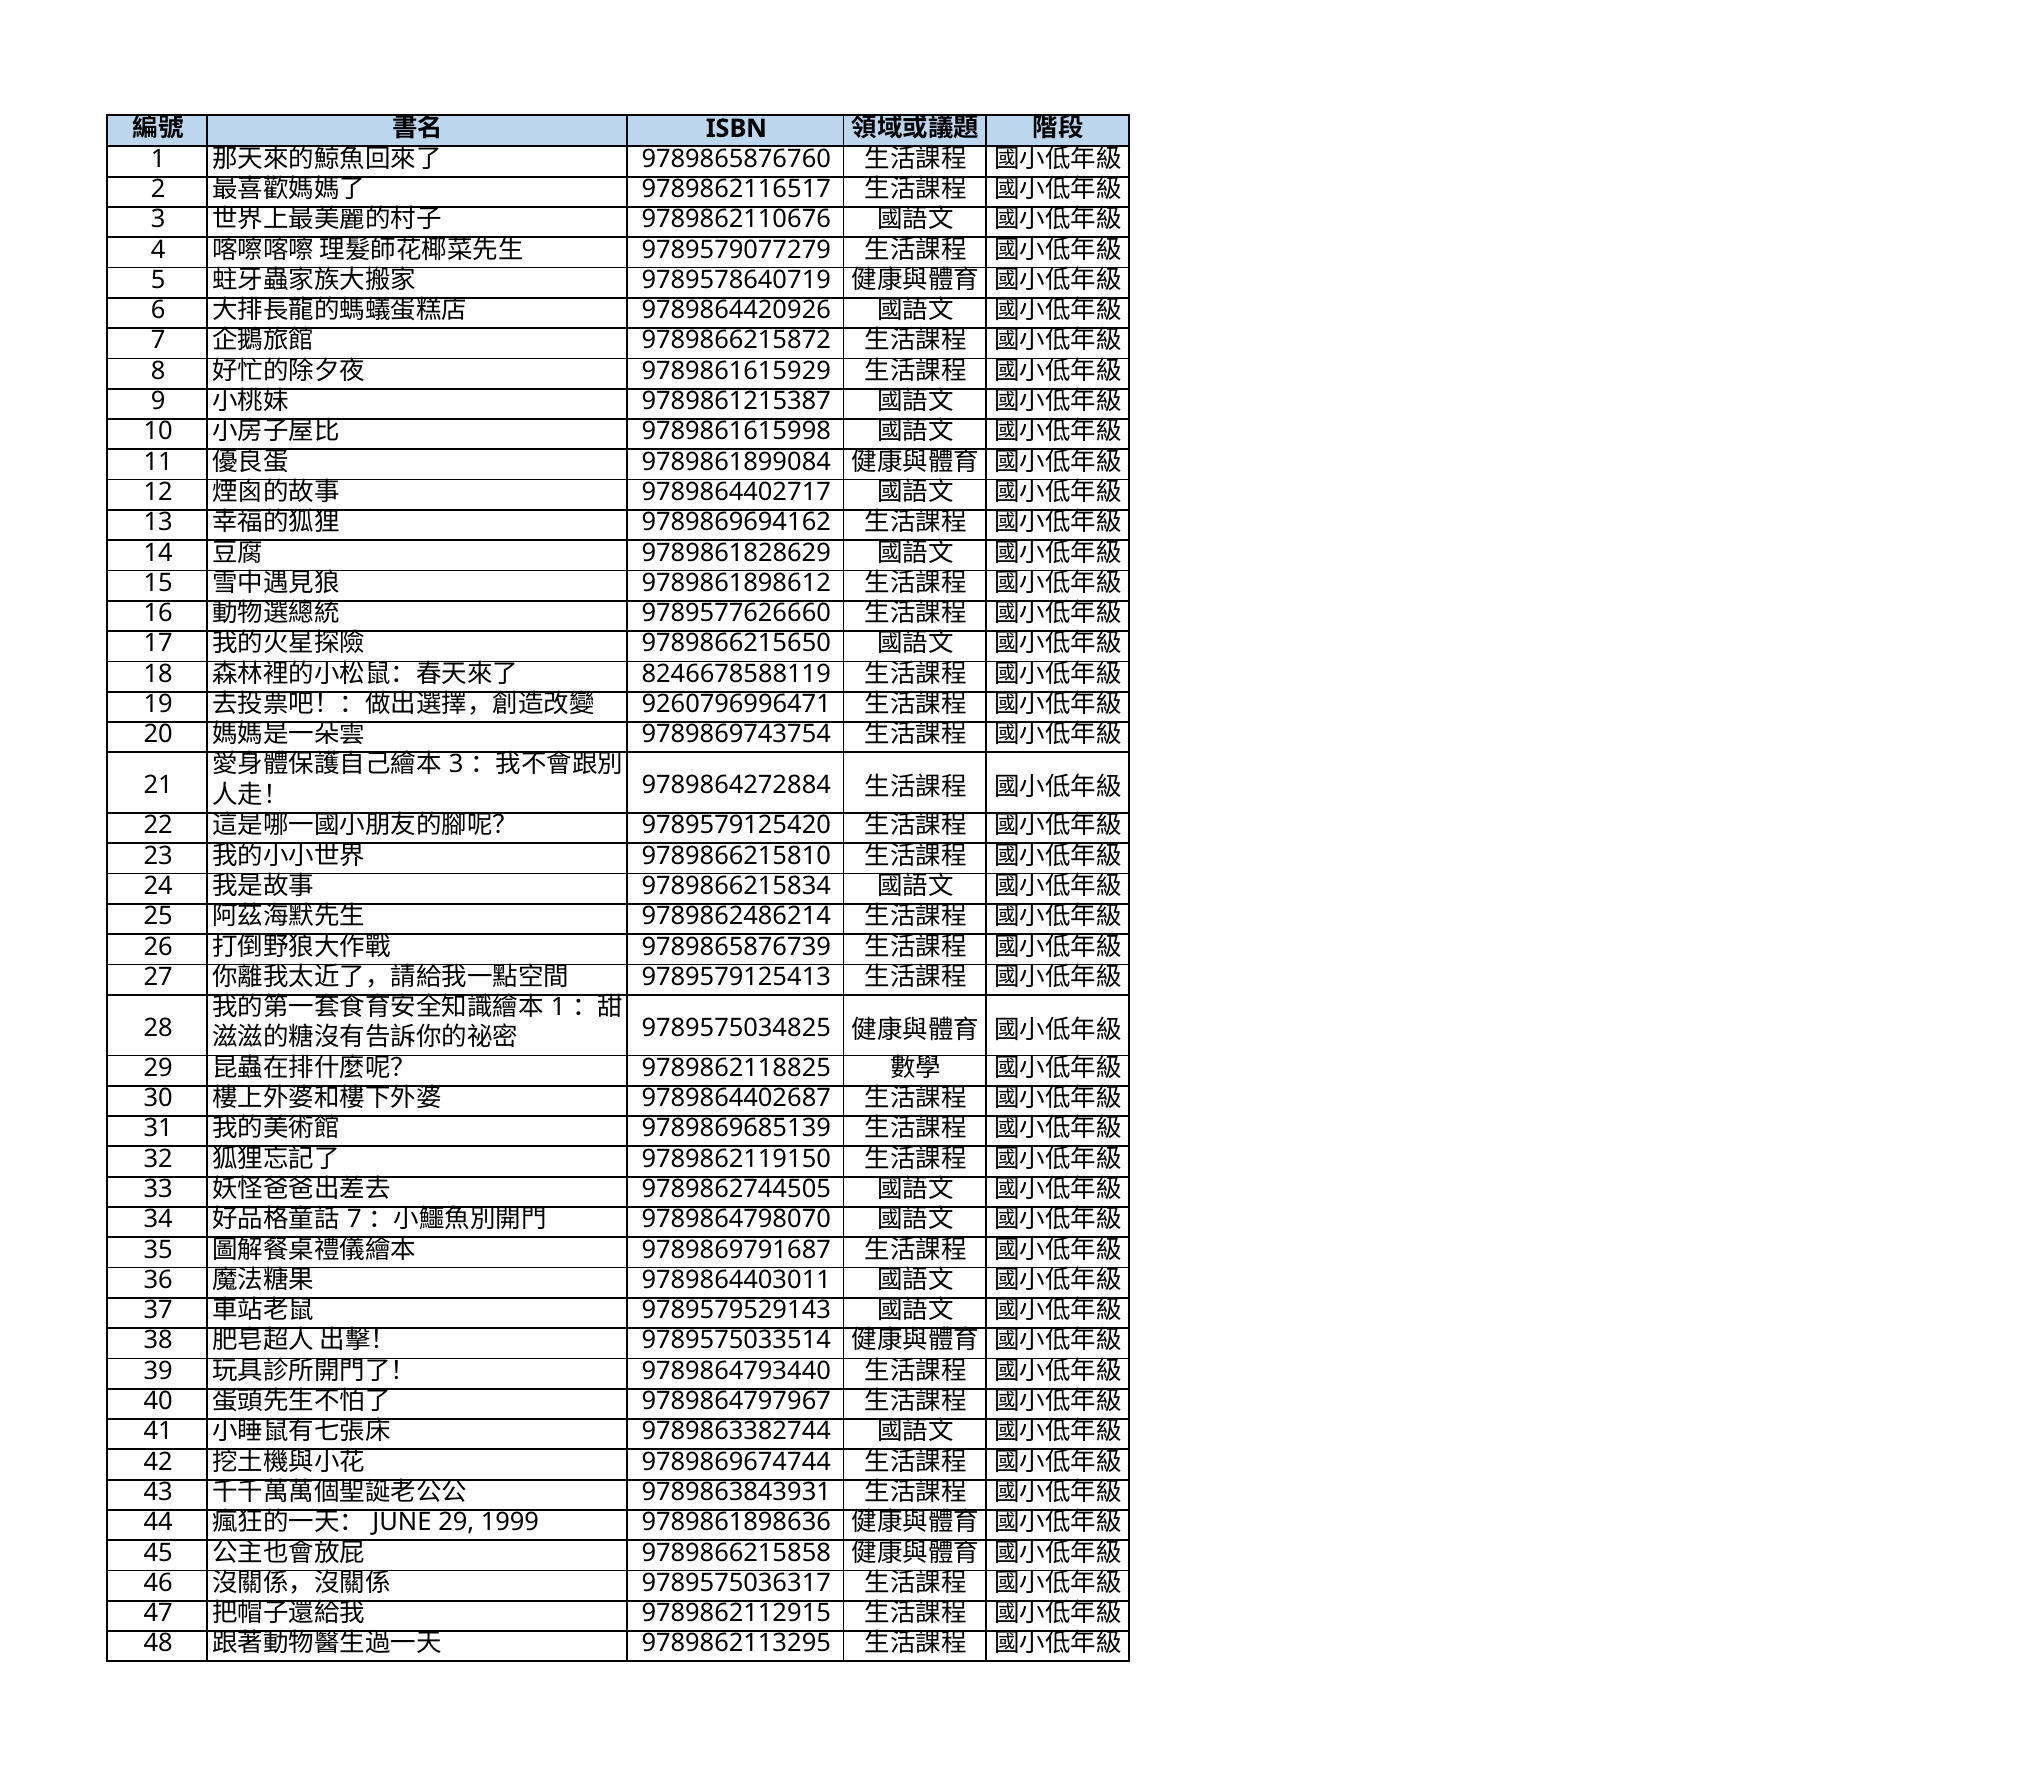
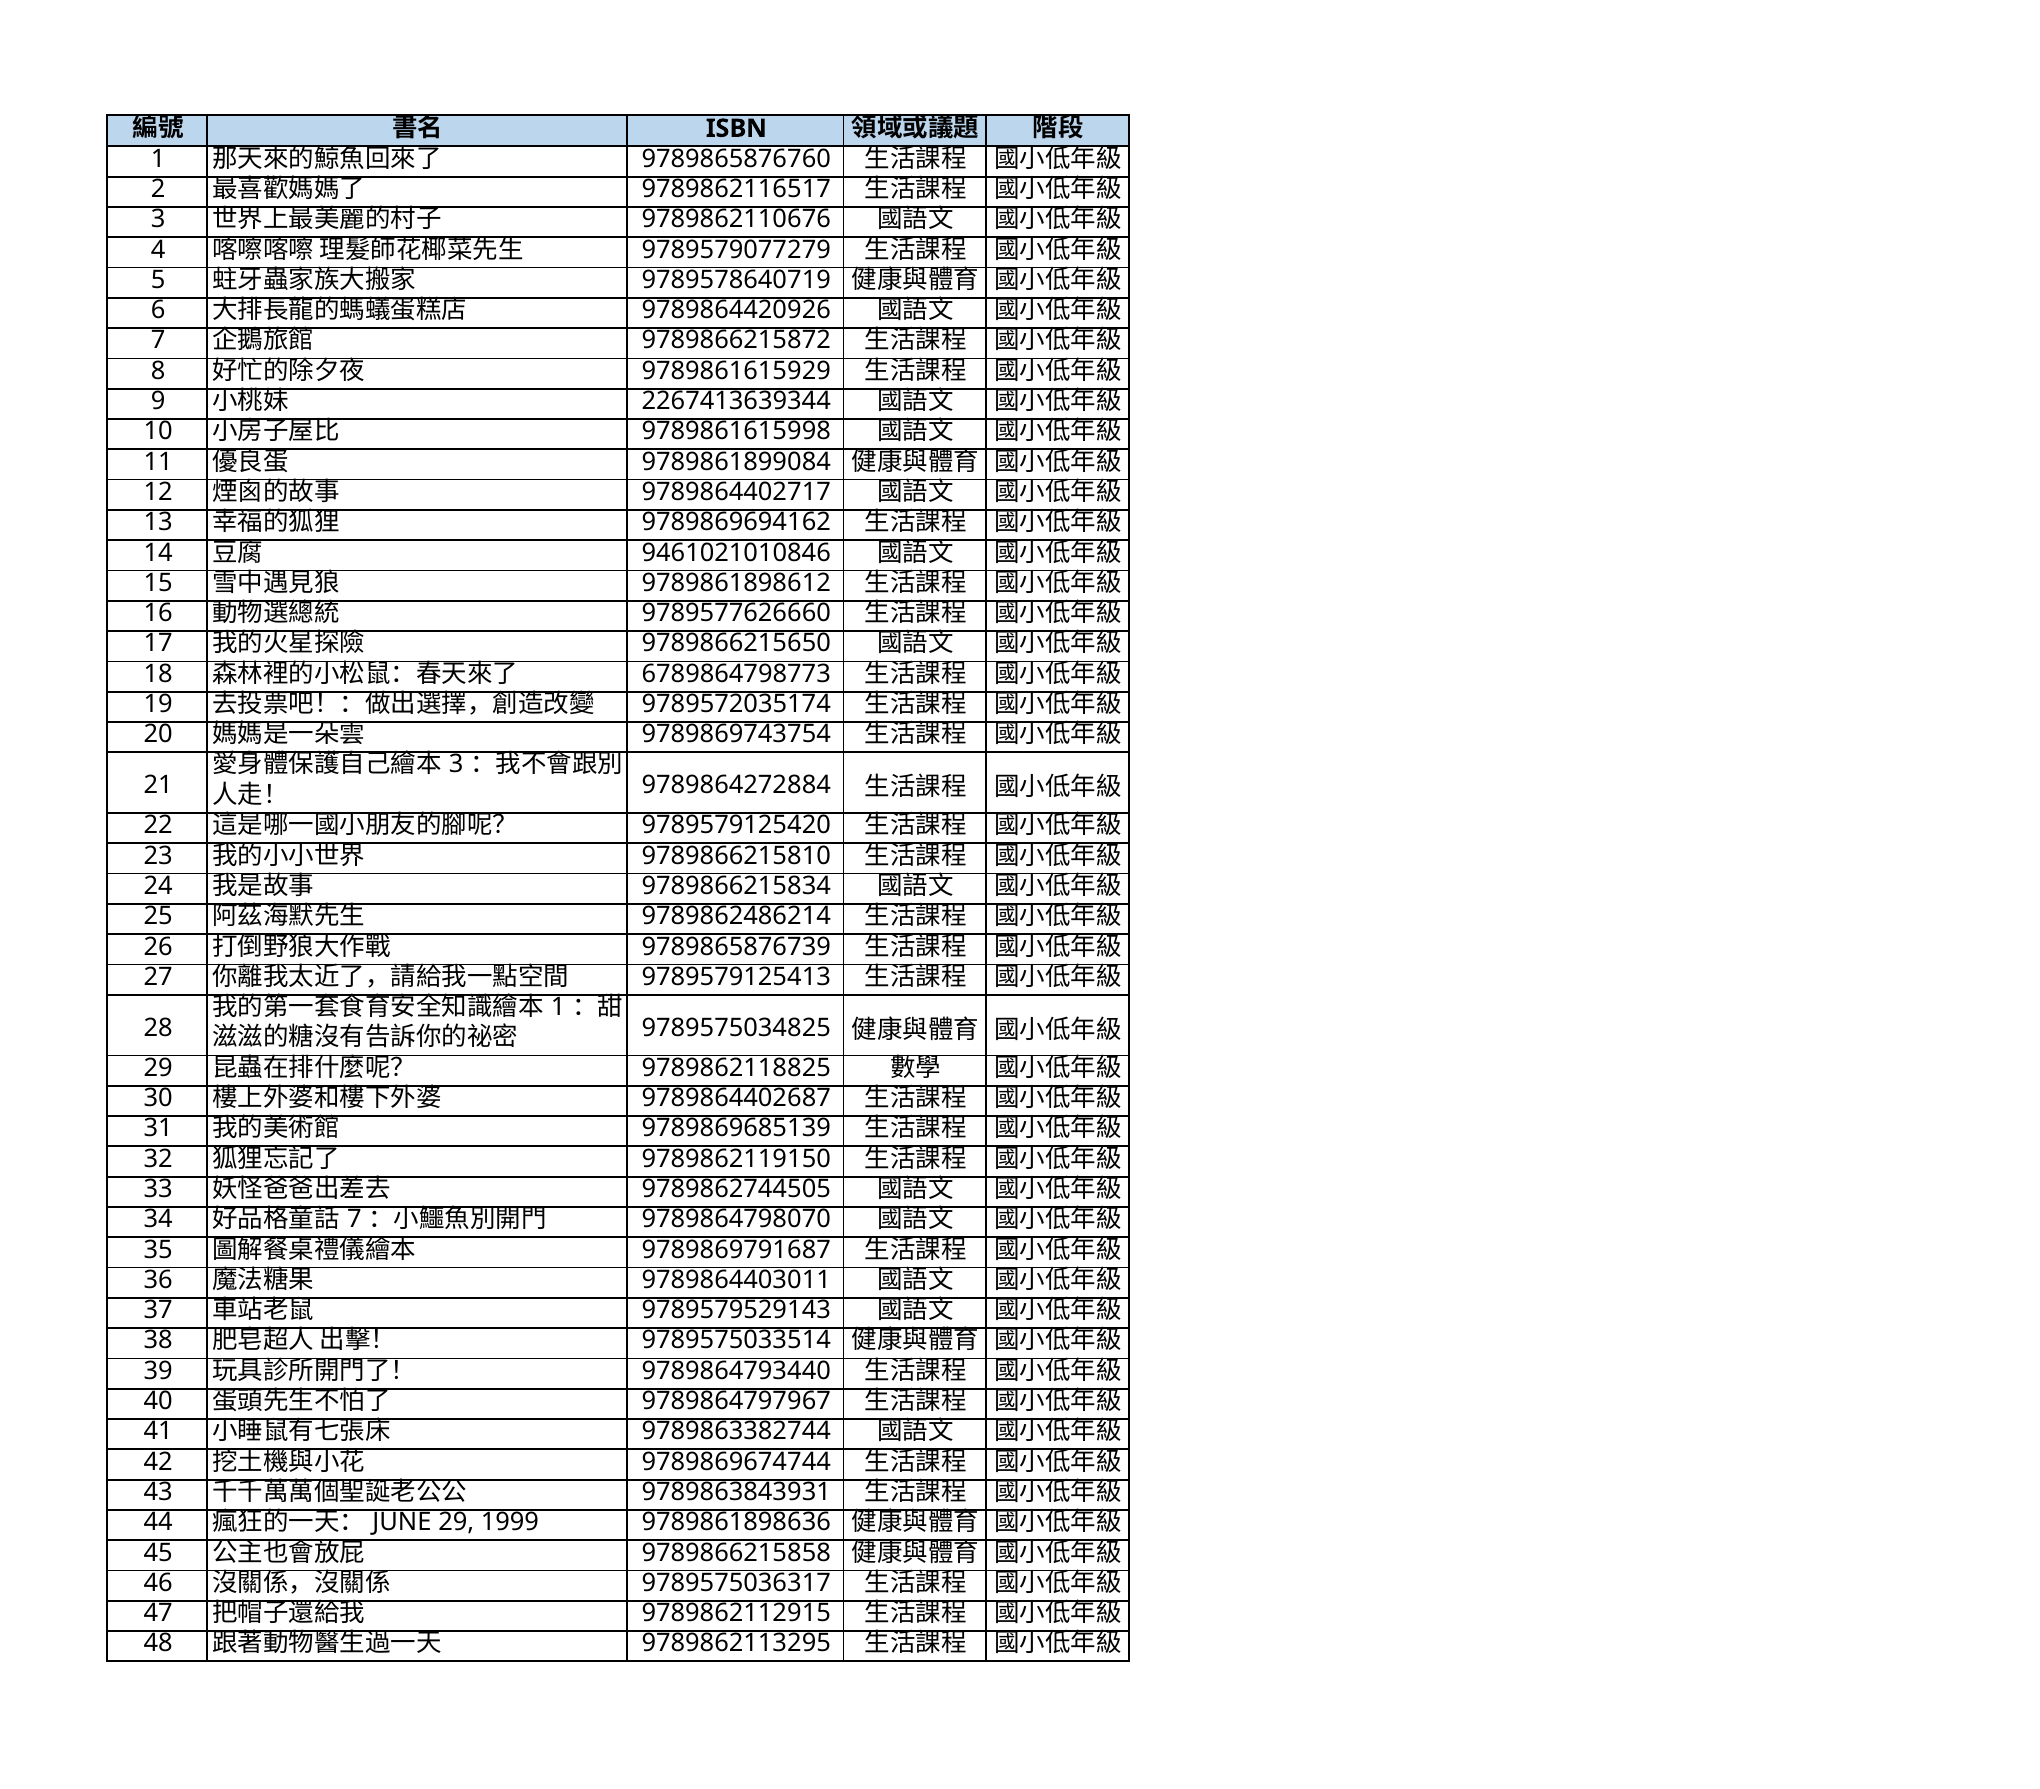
9789861215387: 9789861215387 -> 2267413639344
9789861828629: 9789861828629 -> 9461021010846
8246678588119: 8246678588119 -> 6789864798773
9260796996471: 9260796996471 -> 9789572035174
